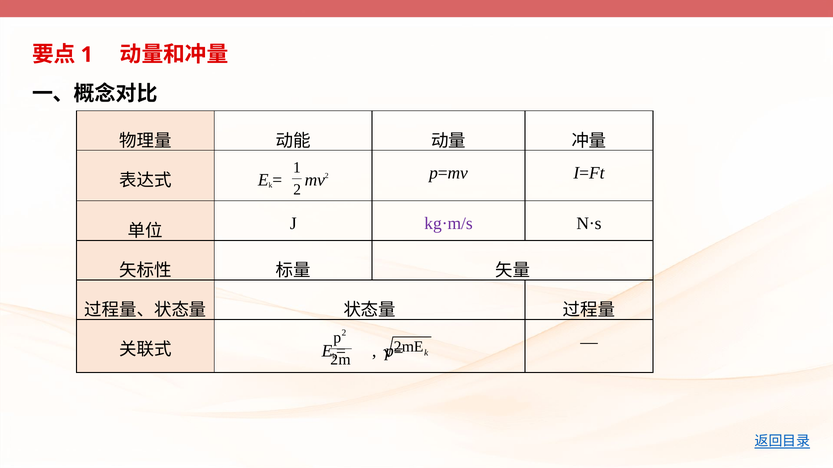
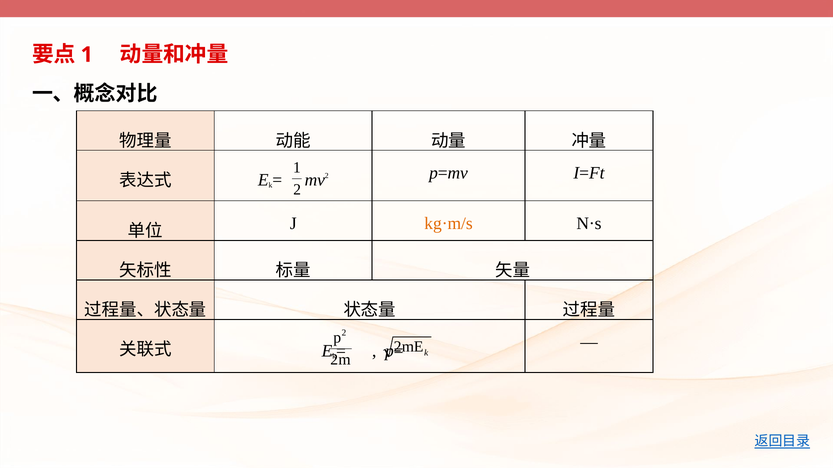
kg·m/s colour: purple -> orange
